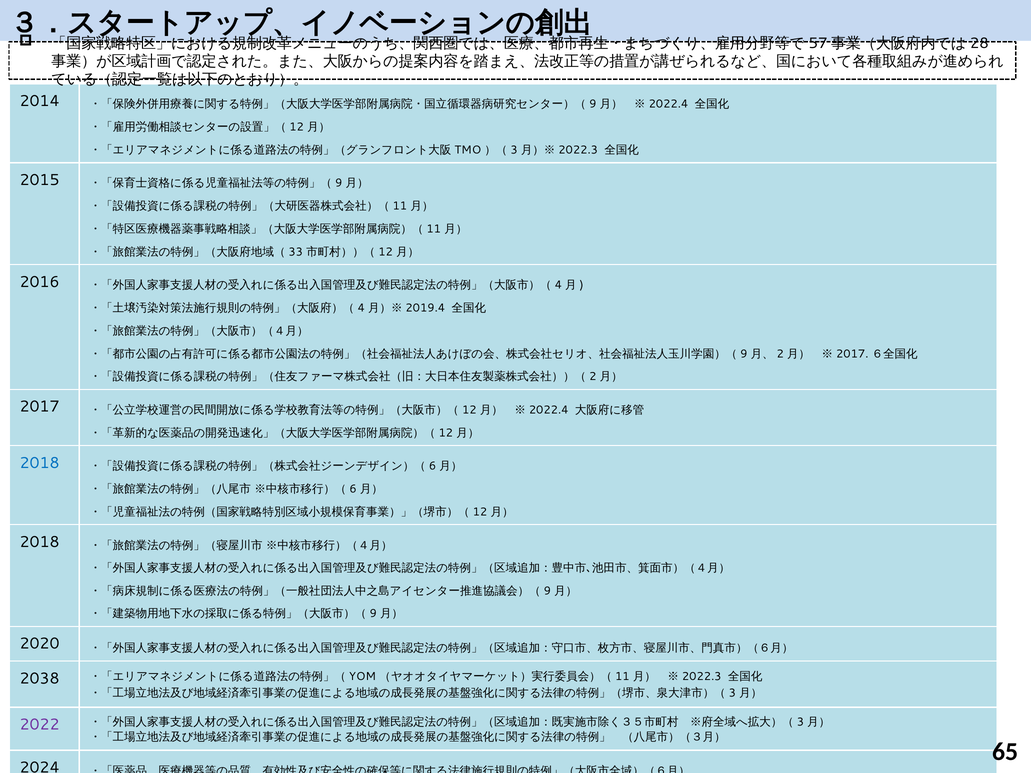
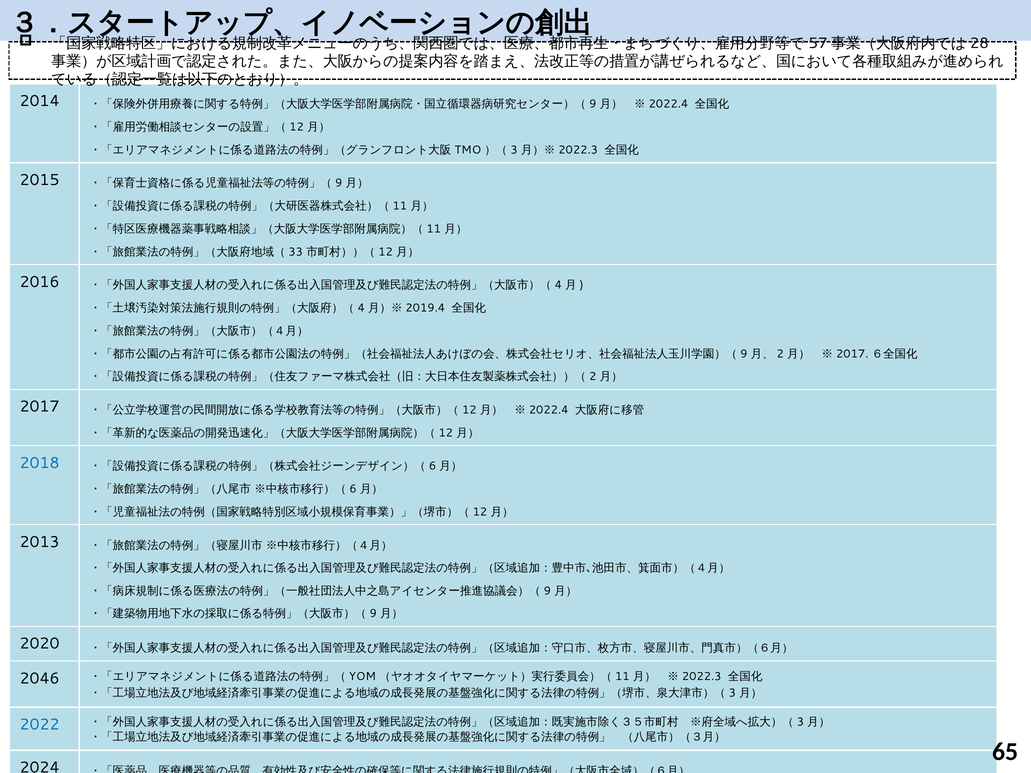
2018 at (40, 542): 2018 -> 2013
2038: 2038 -> 2046
2022 colour: purple -> blue
